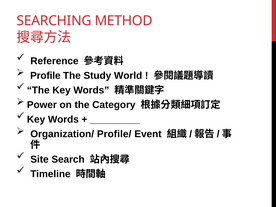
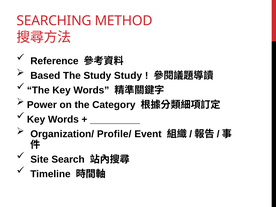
Profile: Profile -> Based
Study World: World -> Study
